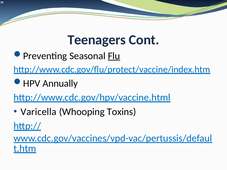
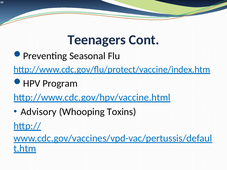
Flu underline: present -> none
Annually: Annually -> Program
Varicella: Varicella -> Advisory
